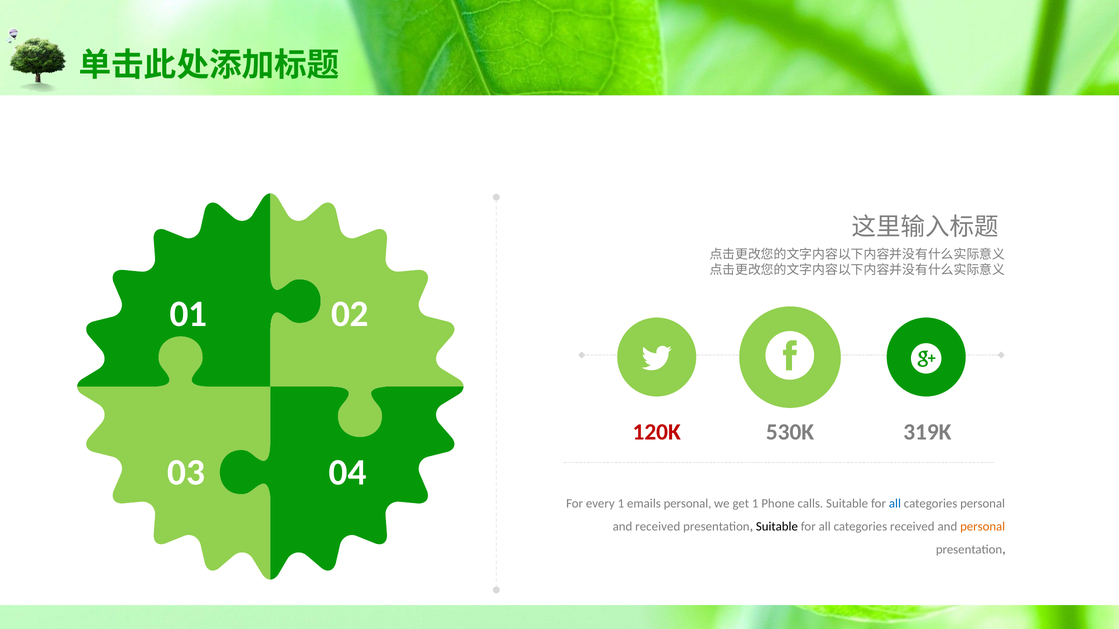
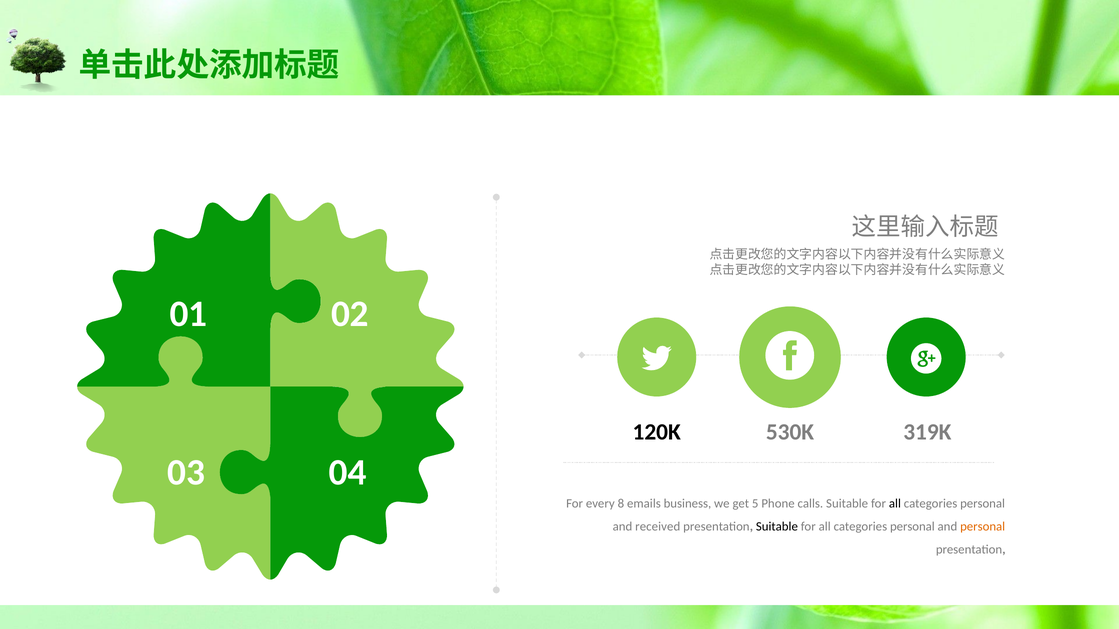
120K colour: red -> black
every 1: 1 -> 8
emails personal: personal -> business
get 1: 1 -> 5
all at (895, 504) colour: blue -> black
received at (912, 527): received -> personal
